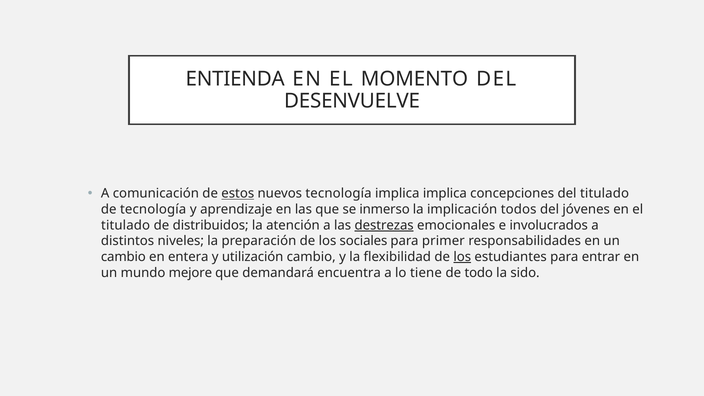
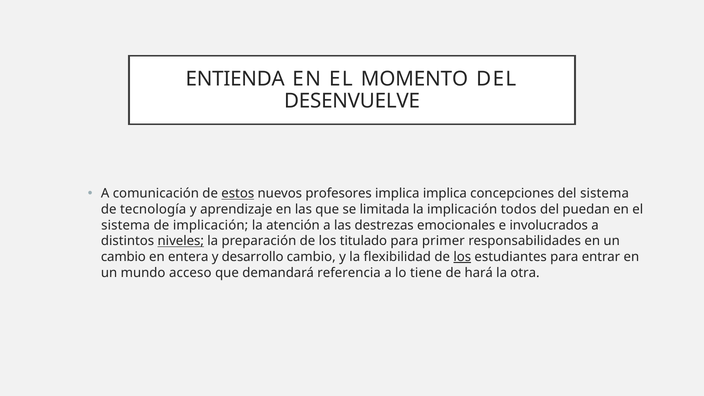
nuevos tecnología: tecnología -> profesores
del titulado: titulado -> sistema
inmerso: inmerso -> limitada
jóvenes: jóvenes -> puedan
titulado at (126, 225): titulado -> sistema
de distribuidos: distribuidos -> implicación
destrezas underline: present -> none
niveles underline: none -> present
sociales: sociales -> titulado
utilización: utilización -> desarrollo
mejore: mejore -> acceso
encuentra: encuentra -> referencia
todo: todo -> hará
sido: sido -> otra
